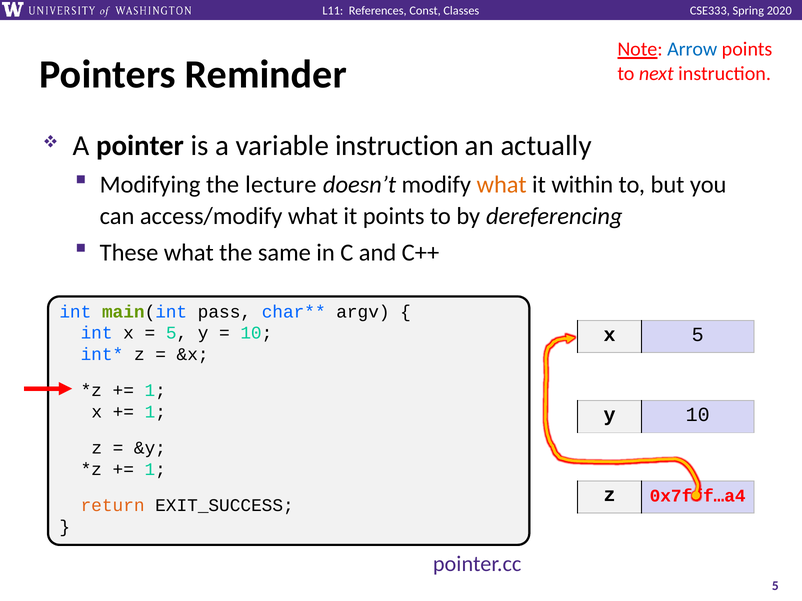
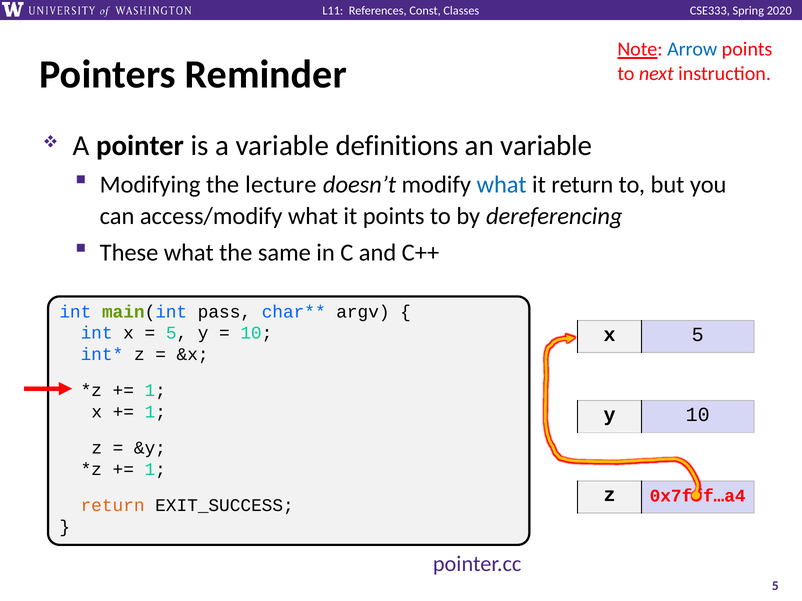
variable instruction: instruction -> definitions
an actually: actually -> variable
what at (502, 185) colour: orange -> blue
it within: within -> return
